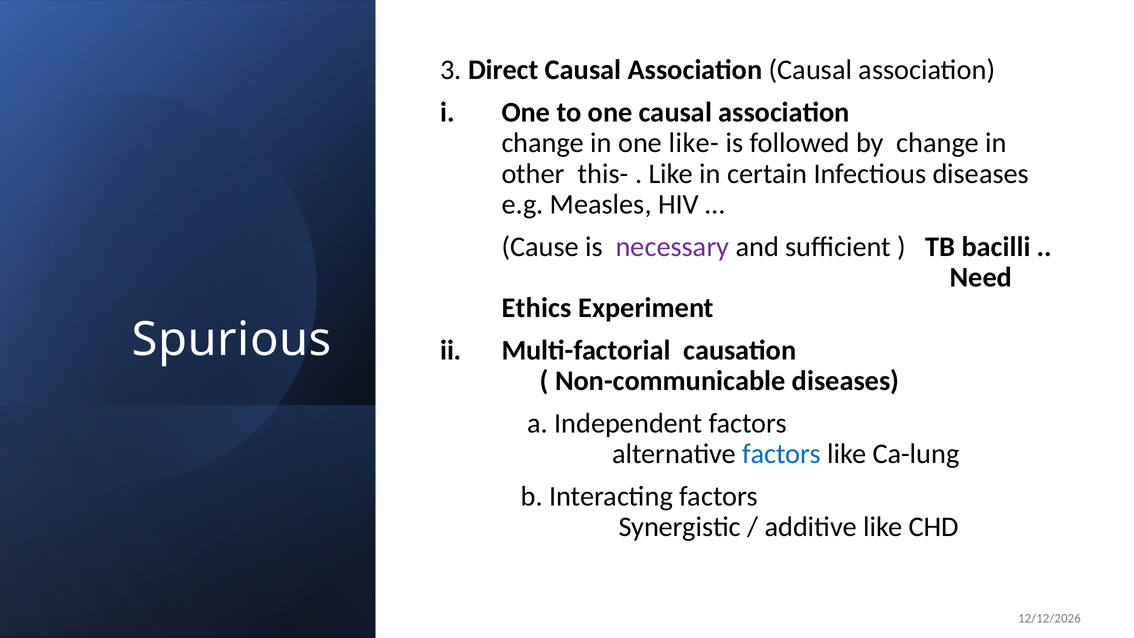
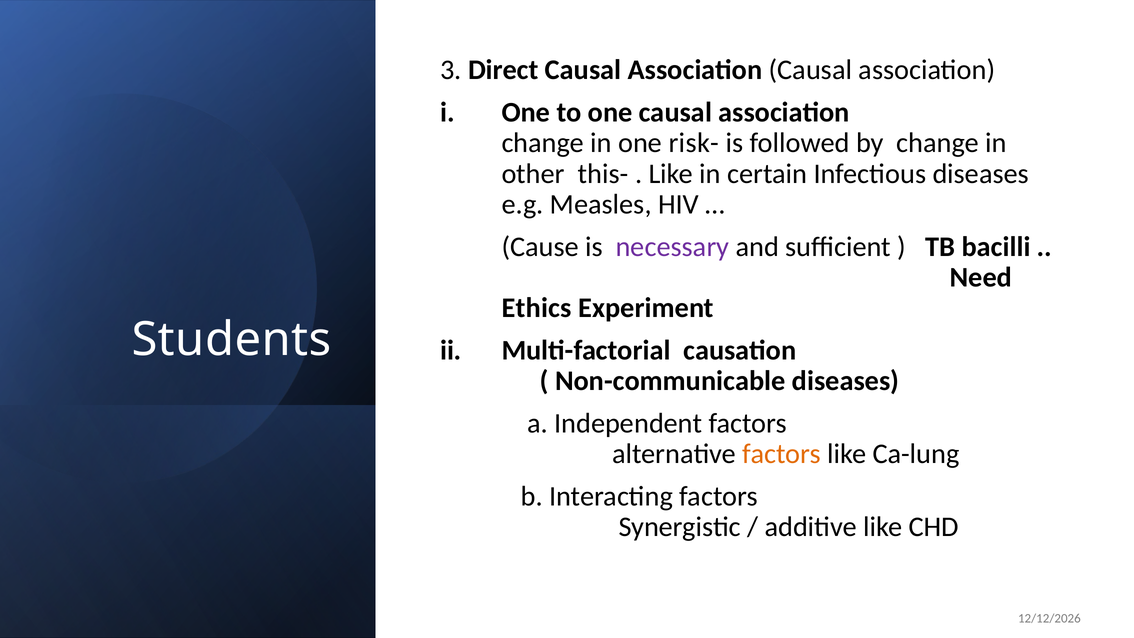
like-: like- -> risk-
Spurious: Spurious -> Students
factors at (782, 454) colour: blue -> orange
